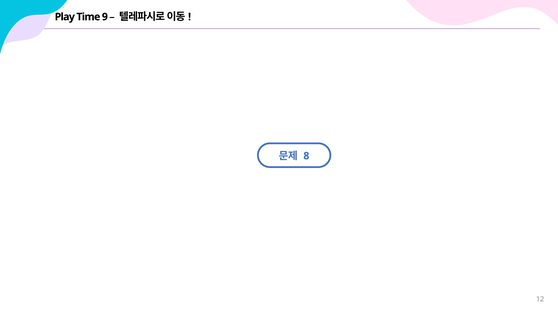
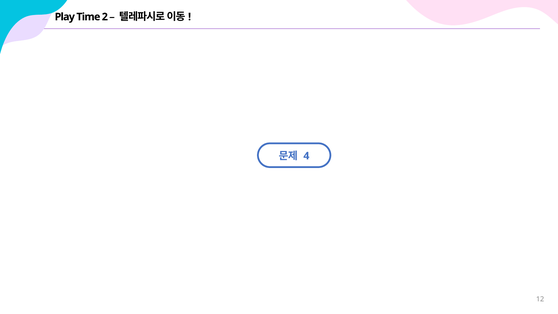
9: 9 -> 2
8: 8 -> 4
